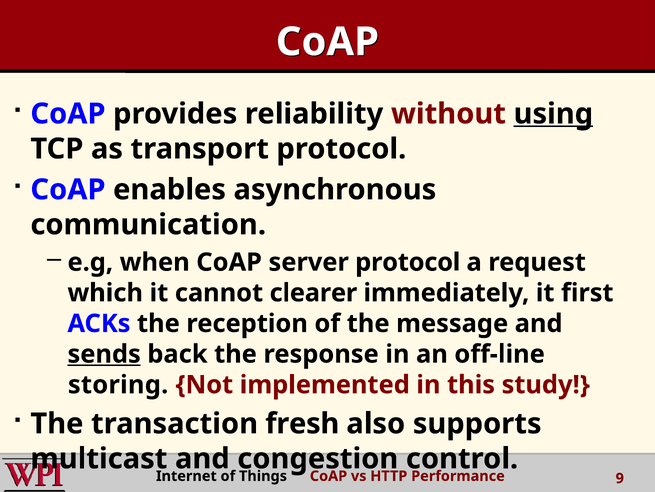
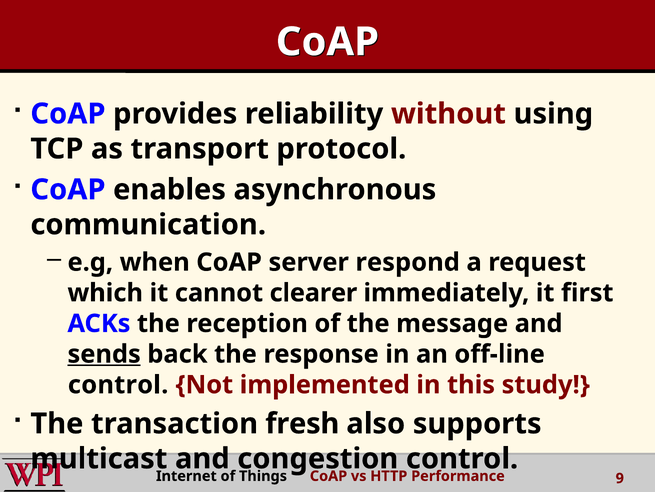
using underline: present -> none
server protocol: protocol -> respond
storing at (118, 384): storing -> control
